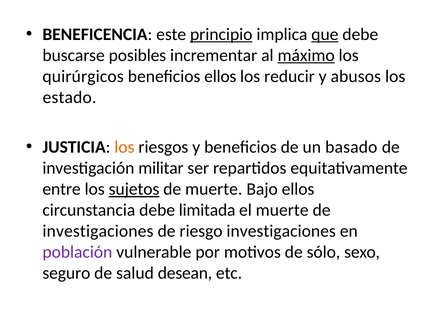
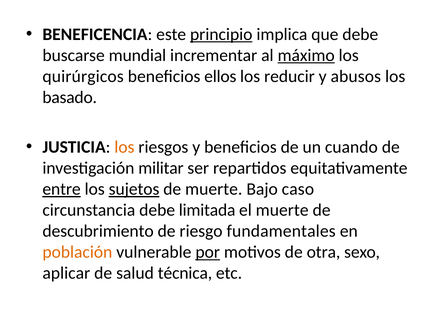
que underline: present -> none
posibles: posibles -> mundial
estado: estado -> basado
basado: basado -> cuando
entre underline: none -> present
Bajo ellos: ellos -> caso
investigaciones at (98, 231): investigaciones -> descubrimiento
riesgo investigaciones: investigaciones -> fundamentales
población colour: purple -> orange
por underline: none -> present
sólo: sólo -> otra
seguro: seguro -> aplicar
desean: desean -> técnica
